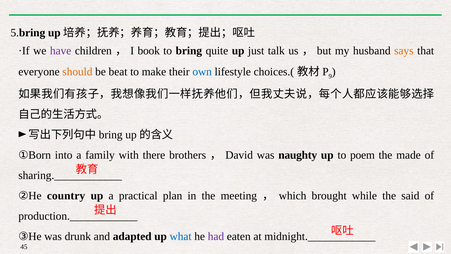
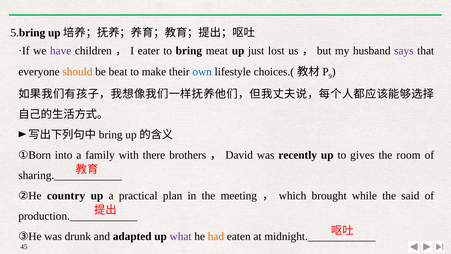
book: book -> eater
quite: quite -> meat
talk: talk -> lost
says colour: orange -> purple
naughty: naughty -> recently
poem: poem -> gives
made: made -> room
what colour: blue -> purple
had colour: purple -> orange
